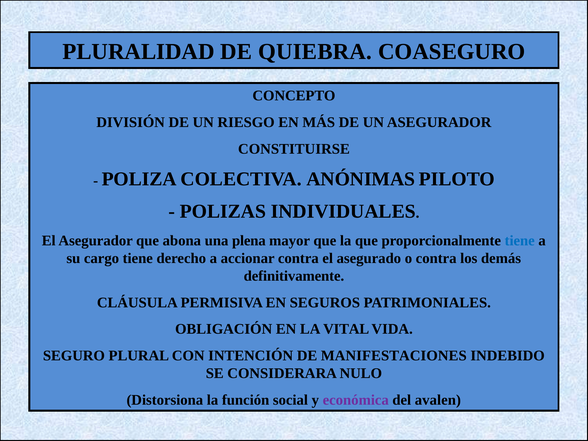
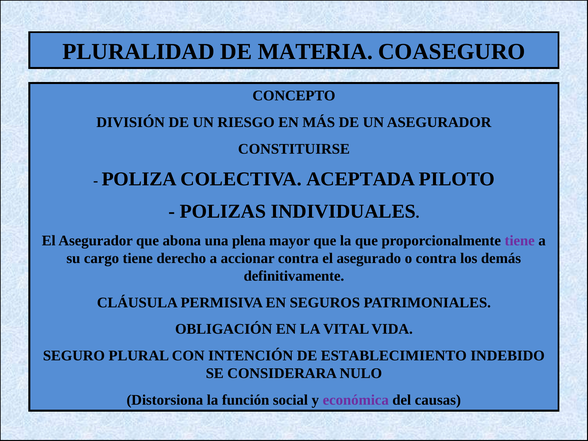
QUIEBRA: QUIEBRA -> MATERIA
ANÓNIMAS: ANÓNIMAS -> ACEPTADA
tiene at (520, 241) colour: blue -> purple
MANIFESTACIONES: MANIFESTACIONES -> ESTABLECIMIENTO
avalen: avalen -> causas
